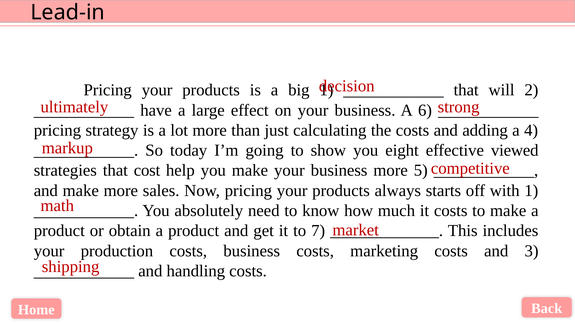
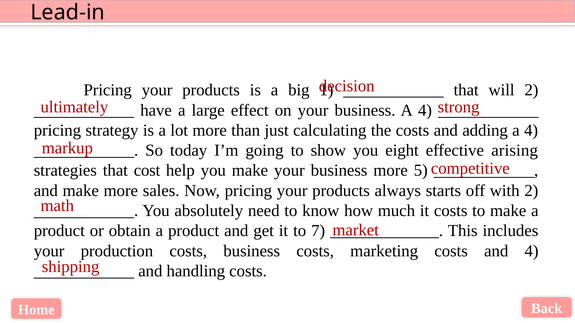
business A 6: 6 -> 4
viewed: viewed -> arising
with 1: 1 -> 2
and 3: 3 -> 4
